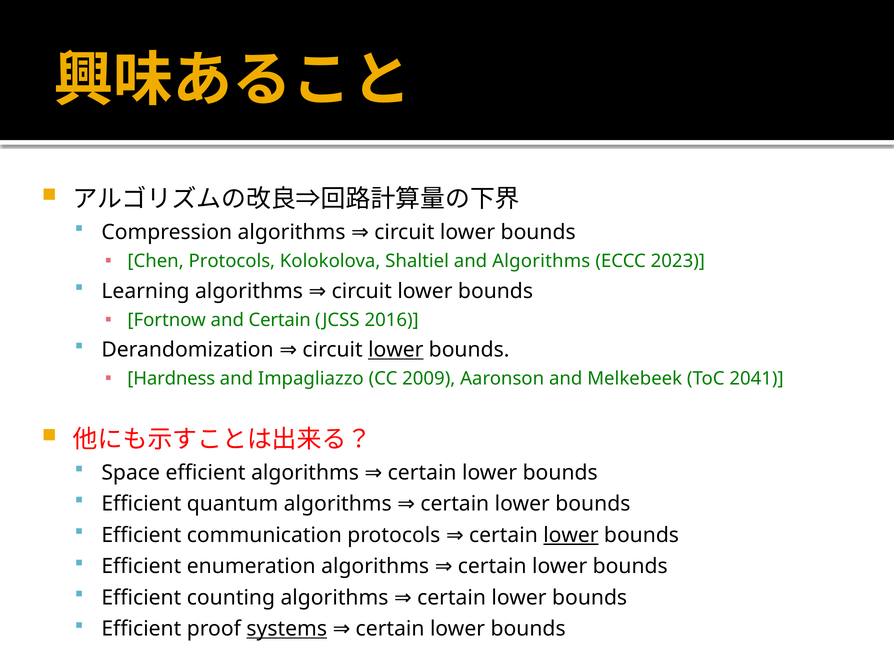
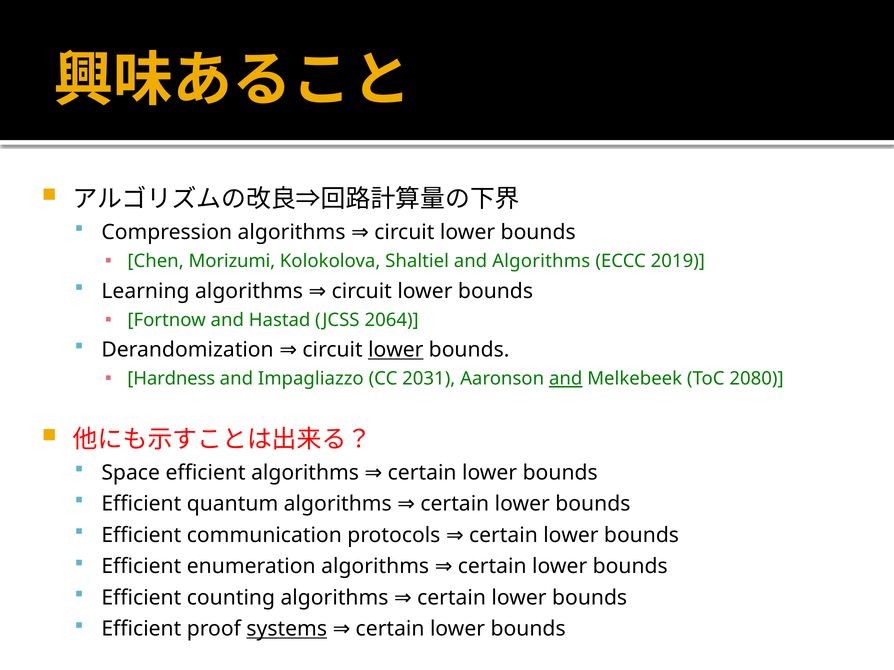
Chen Protocols: Protocols -> Morizumi
2023: 2023 -> 2019
and Certain: Certain -> Hastad
2016: 2016 -> 2064
2009: 2009 -> 2031
and at (566, 379) underline: none -> present
2041: 2041 -> 2080
lower at (571, 536) underline: present -> none
